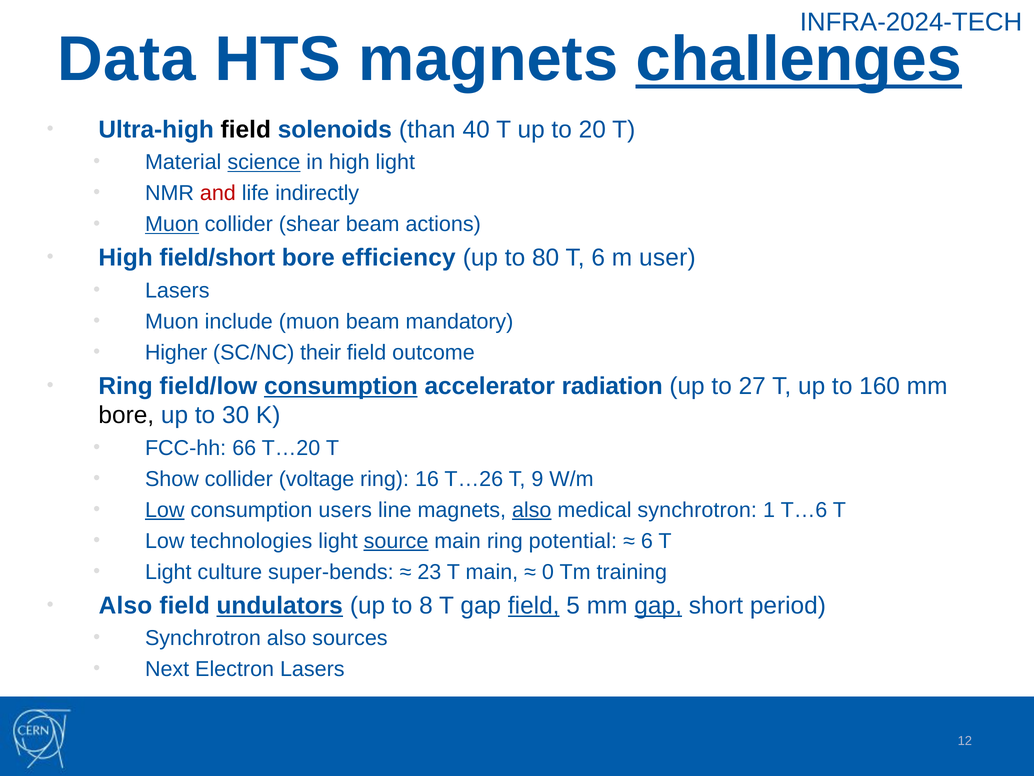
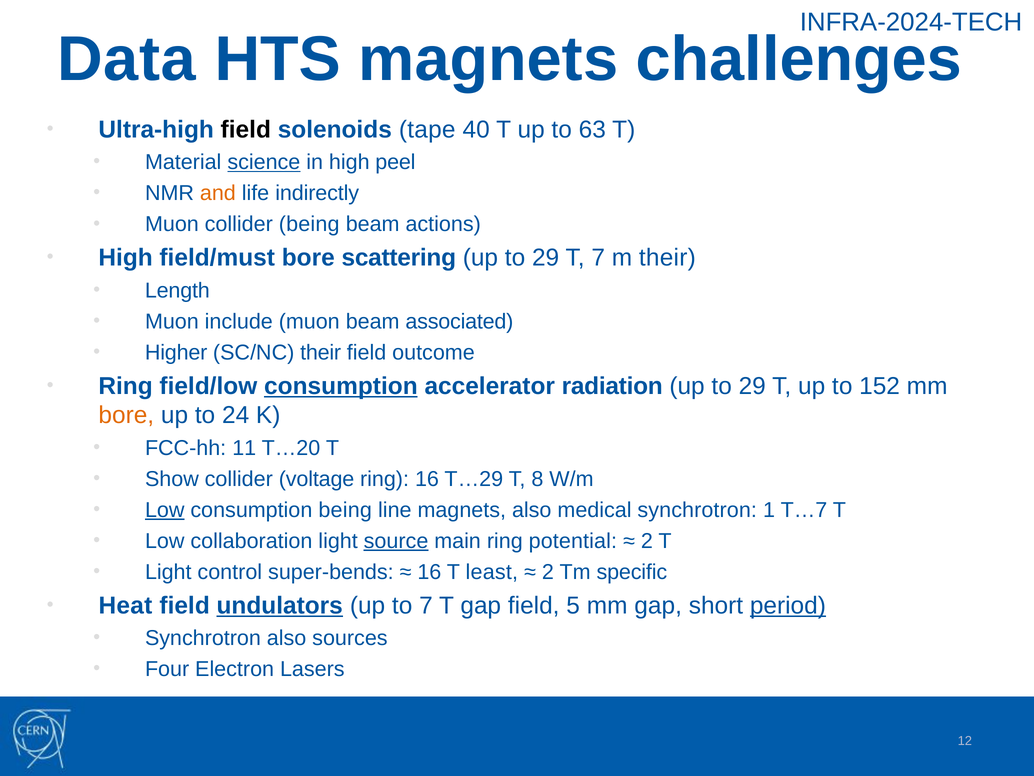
challenges underline: present -> none
than: than -> tape
20: 20 -> 63
high light: light -> peel
and colour: red -> orange
Muon at (172, 224) underline: present -> none
collider shear: shear -> being
field/short: field/short -> field/must
efficiency: efficiency -> scattering
80 at (546, 258): 80 -> 29
T 6: 6 -> 7
m user: user -> their
Lasers at (177, 290): Lasers -> Length
mandatory: mandatory -> associated
27 at (752, 386): 27 -> 29
160: 160 -> 152
bore at (126, 415) colour: black -> orange
30: 30 -> 24
66: 66 -> 11
T…26: T…26 -> T…29
9: 9 -> 8
consumption users: users -> being
also at (532, 510) underline: present -> none
T…6: T…6 -> T…7
technologies: technologies -> collaboration
6 at (647, 541): 6 -> 2
culture: culture -> control
23 at (429, 572): 23 -> 16
T main: main -> least
0 at (548, 572): 0 -> 2
training: training -> specific
Also at (125, 605): Also -> Heat
to 8: 8 -> 7
field at (534, 605) underline: present -> none
gap at (658, 605) underline: present -> none
period underline: none -> present
Next: Next -> Four
